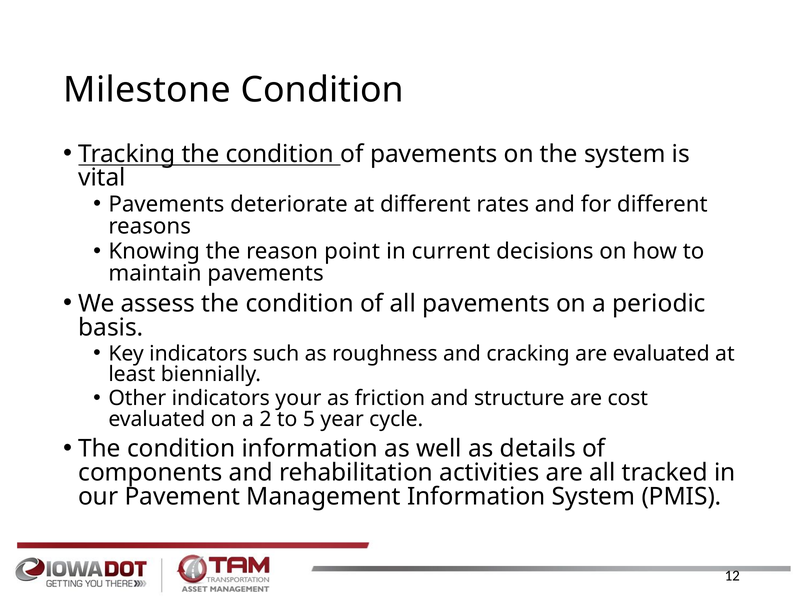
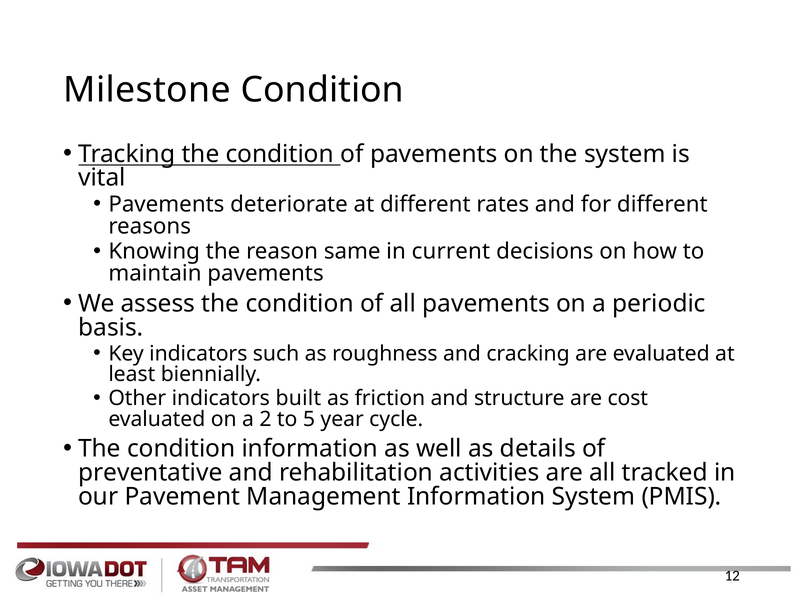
point: point -> same
your: your -> built
components: components -> preventative
